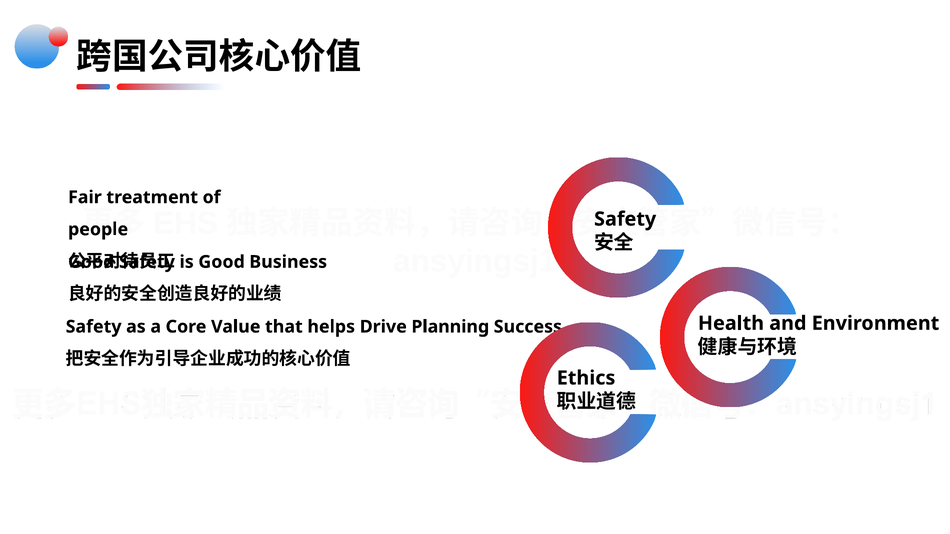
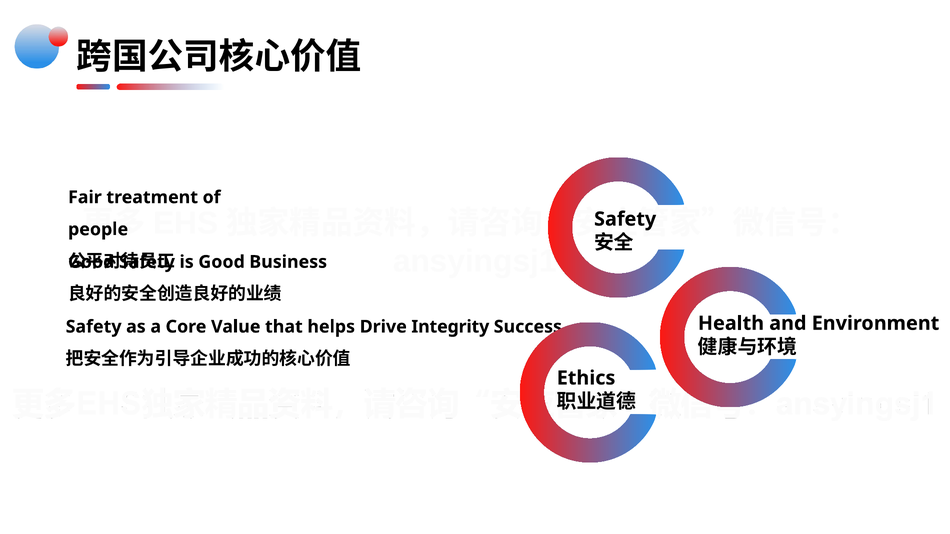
Planning: Planning -> Integrity
